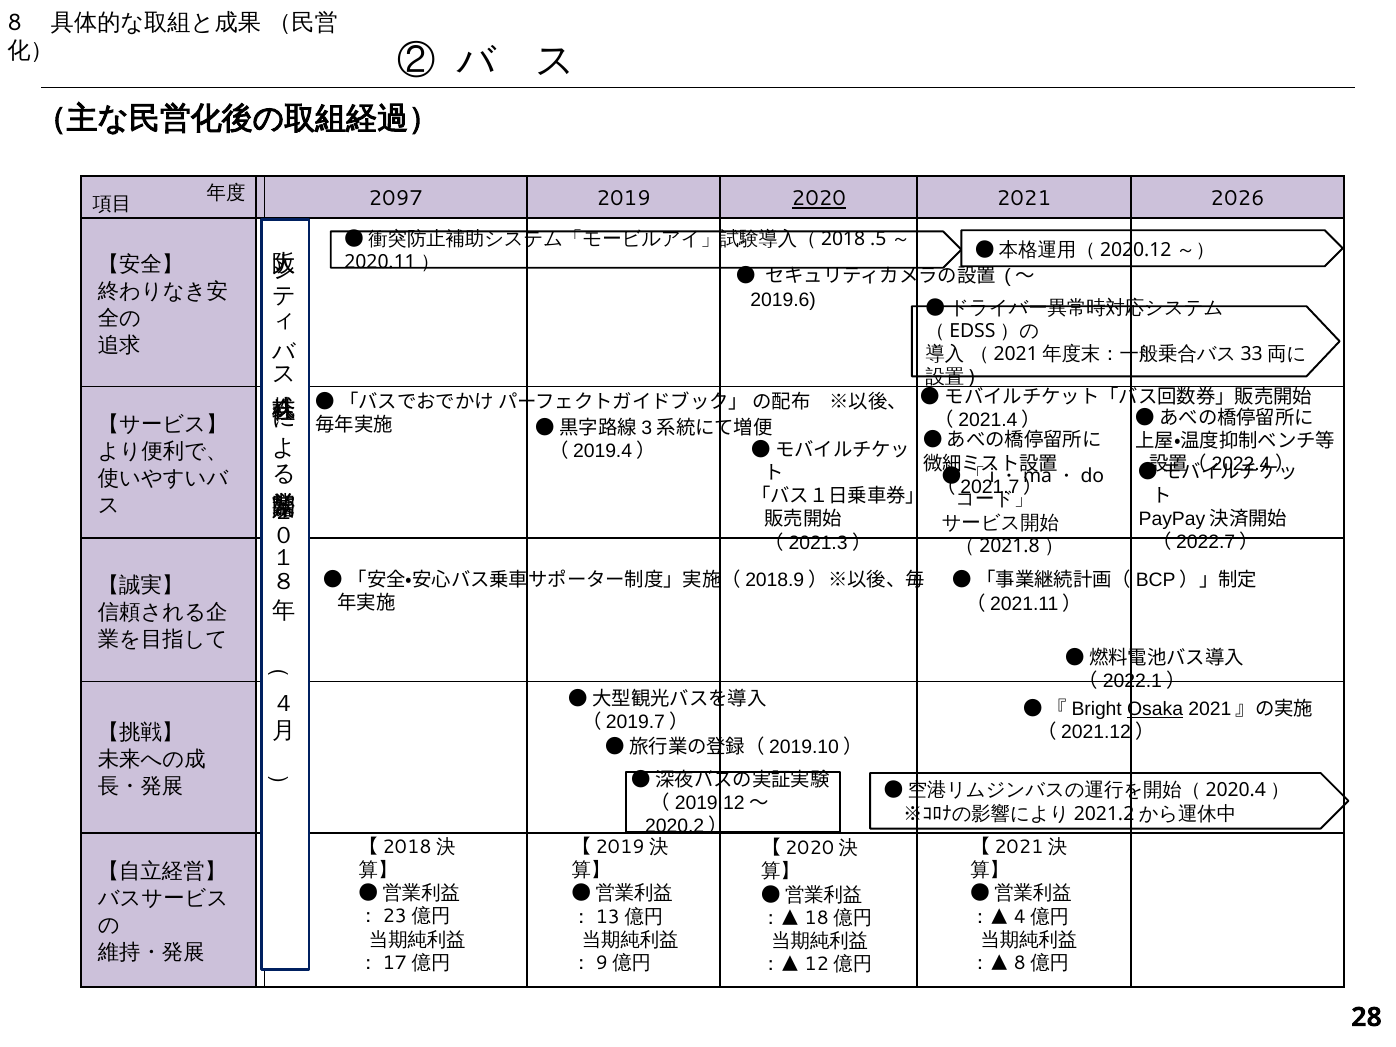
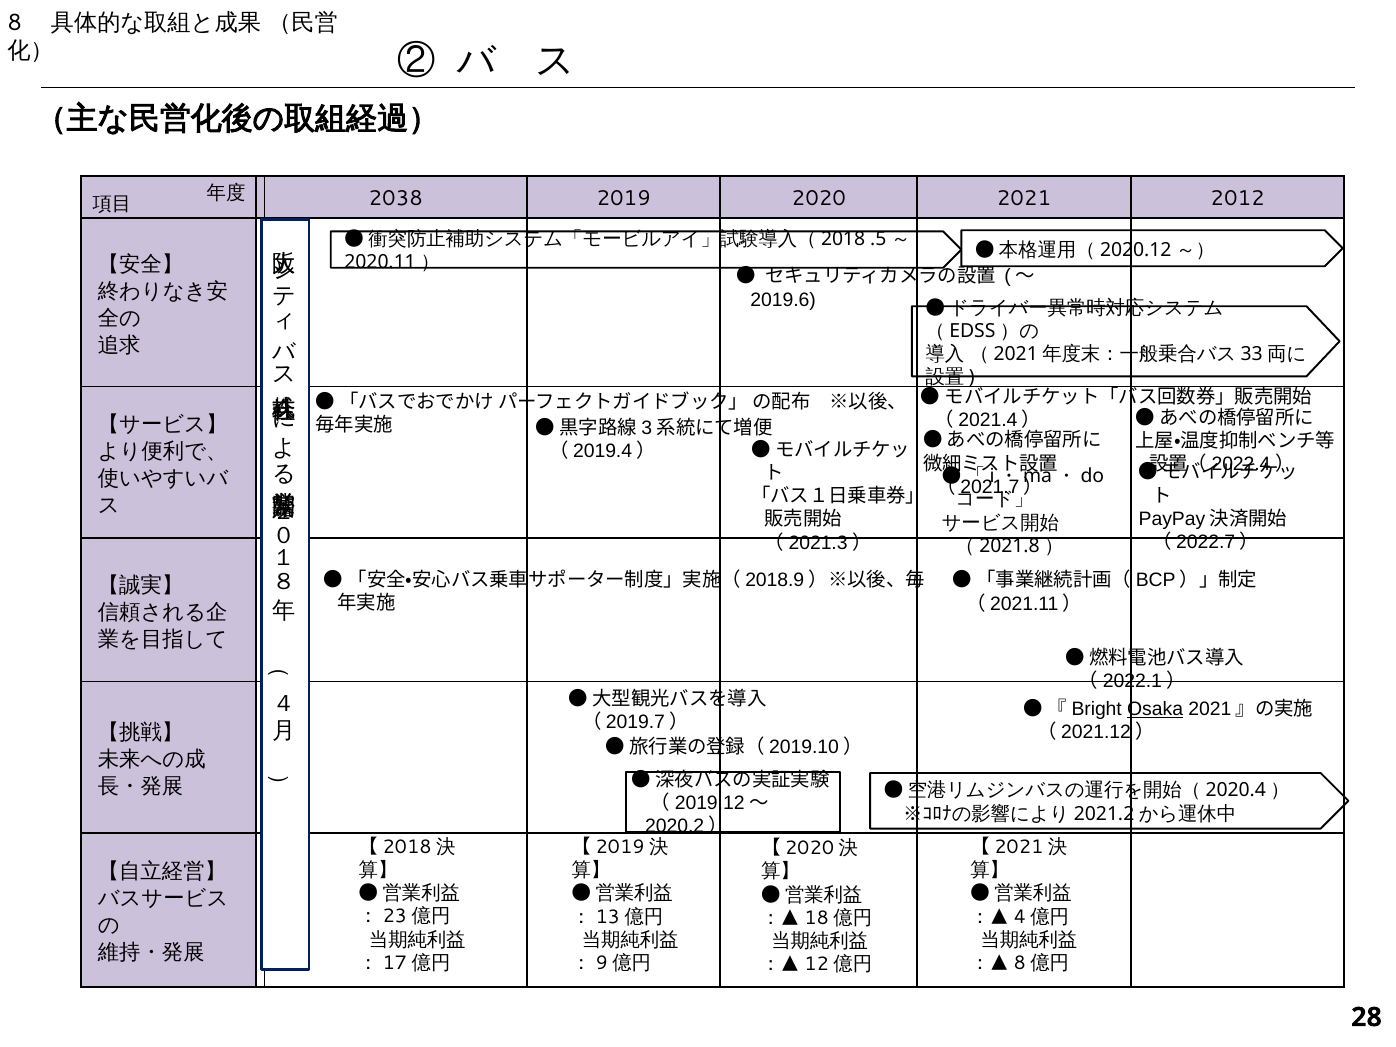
2097: 2097 -> 2038
2020 underline: present -> none
2026: 2026 -> 2012
